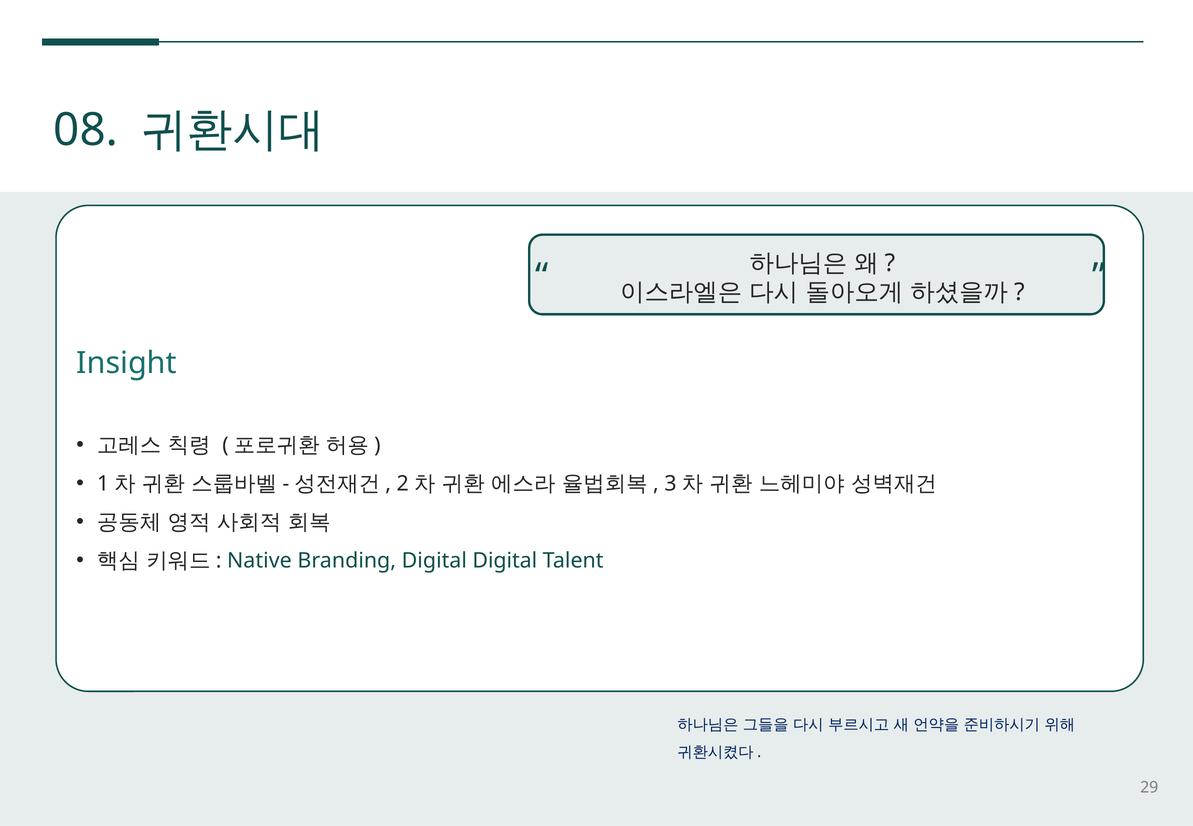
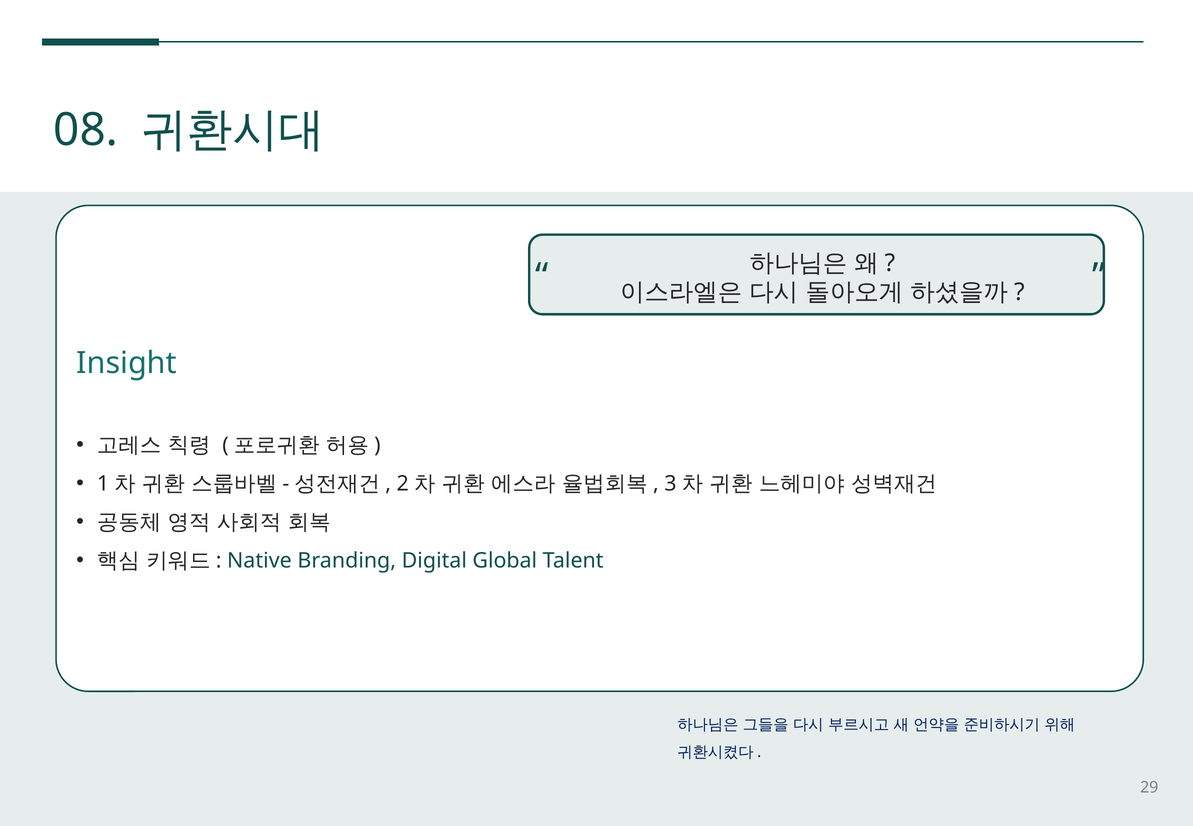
Digital Digital: Digital -> Global
